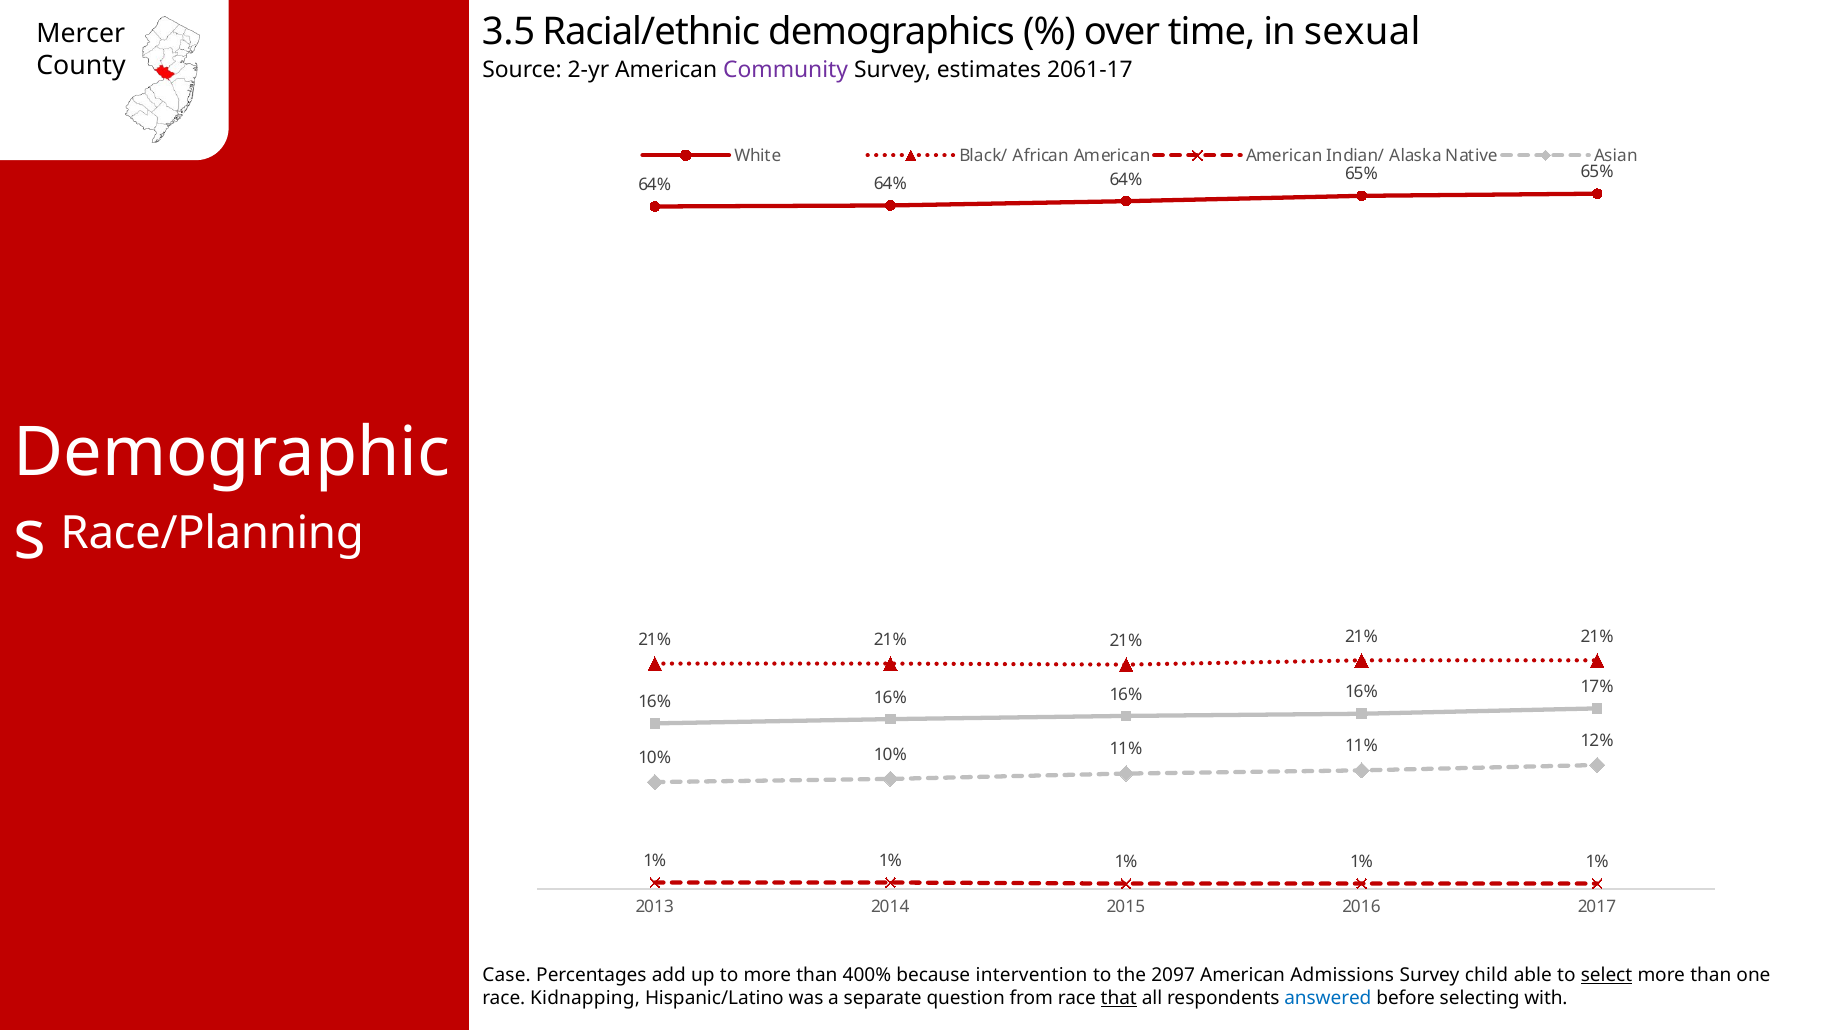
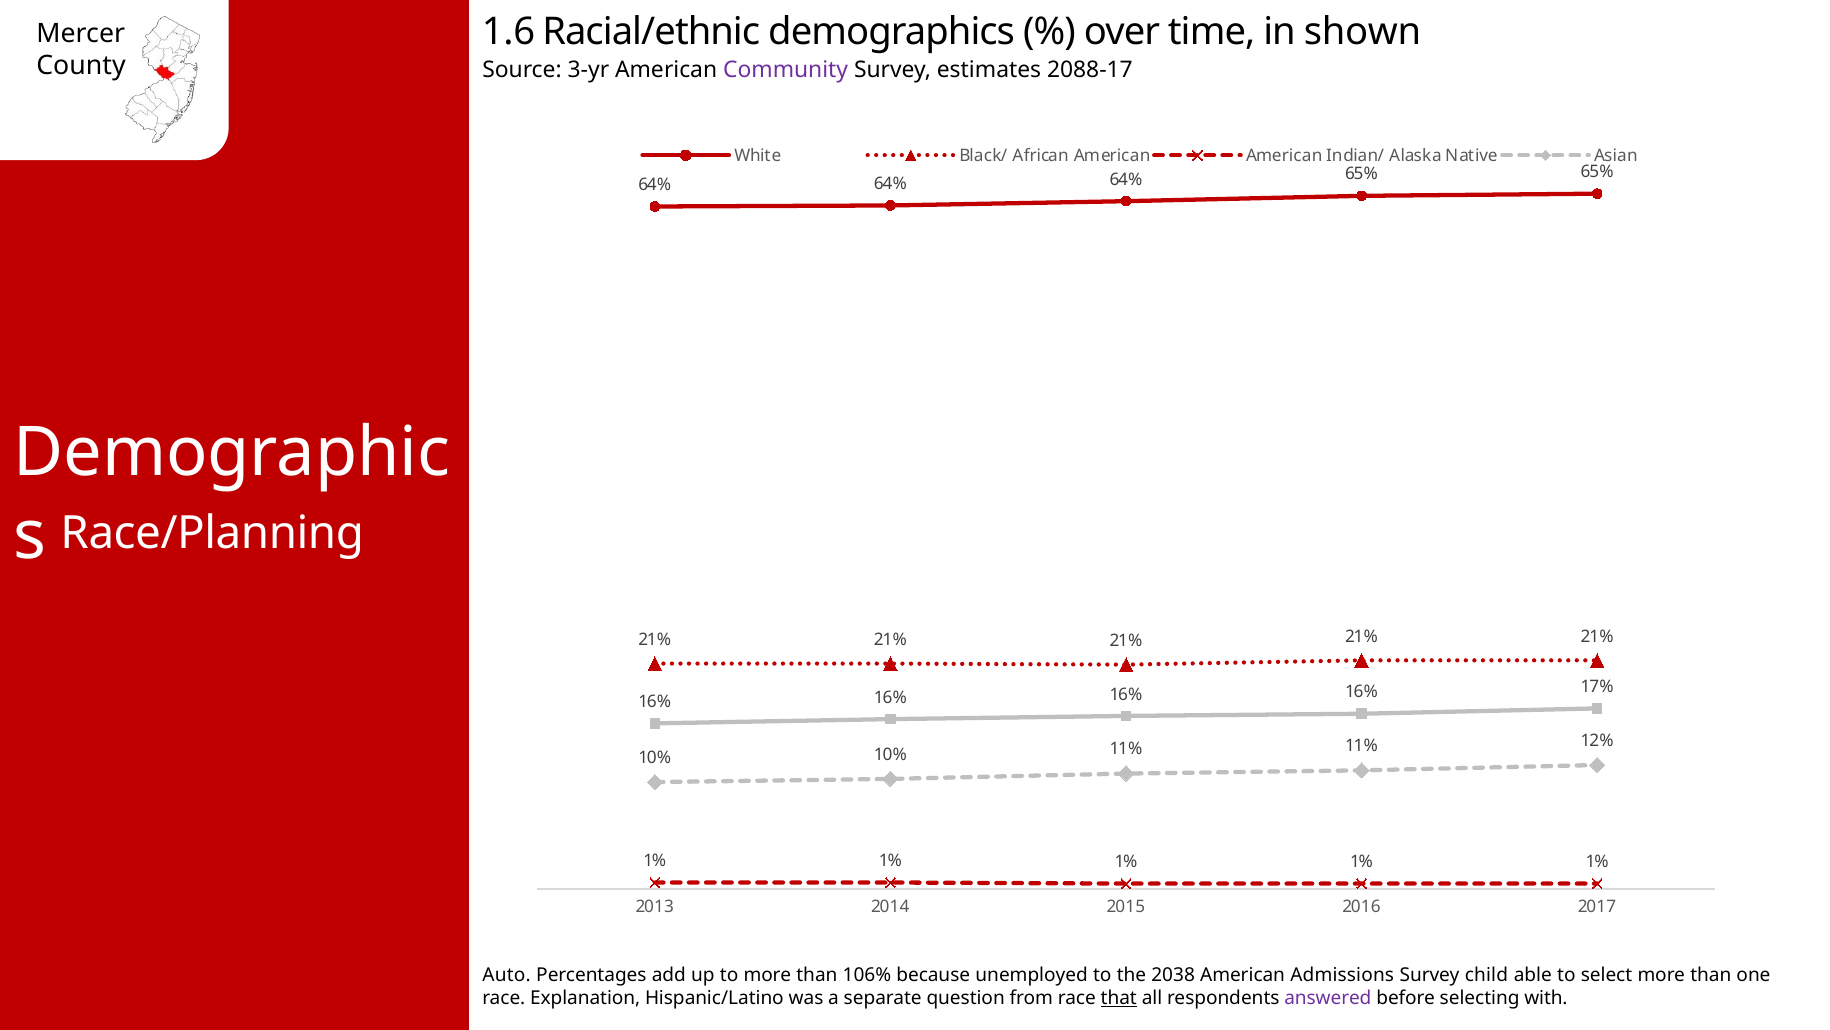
3.5: 3.5 -> 1.6
sexual: sexual -> shown
2-yr: 2-yr -> 3-yr
2061-17: 2061-17 -> 2088-17
Case: Case -> Auto
400%: 400% -> 106%
intervention: intervention -> unemployed
2097: 2097 -> 2038
select underline: present -> none
Kidnapping: Kidnapping -> Explanation
answered colour: blue -> purple
